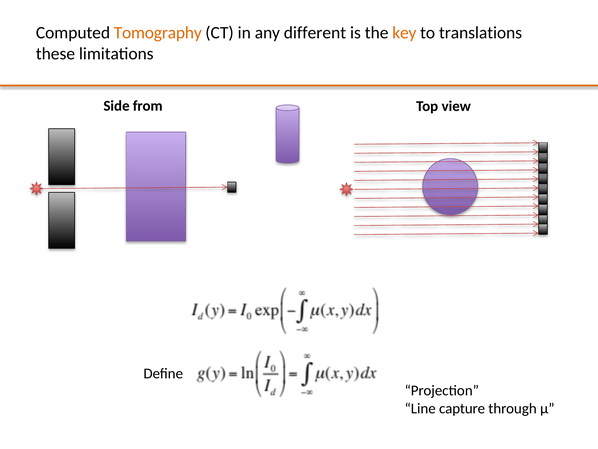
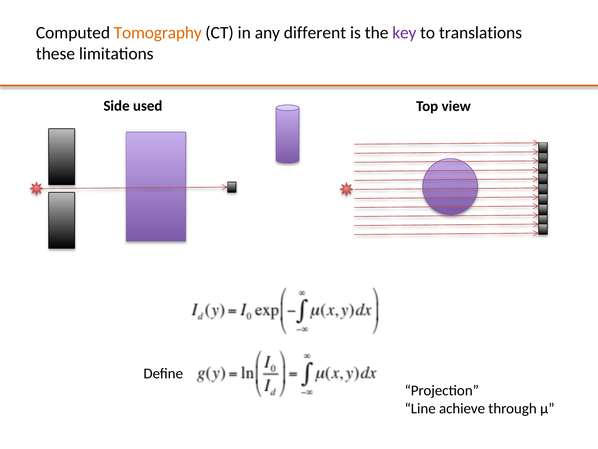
key colour: orange -> purple
from: from -> used
capture: capture -> achieve
